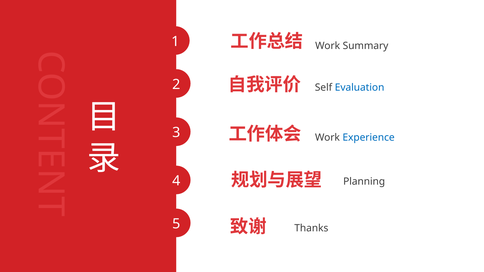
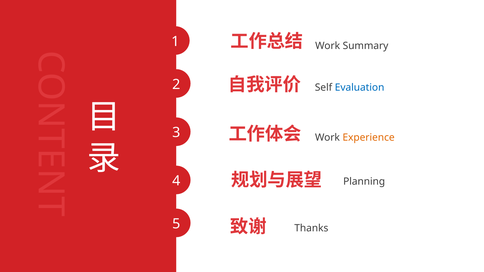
Experience colour: blue -> orange
